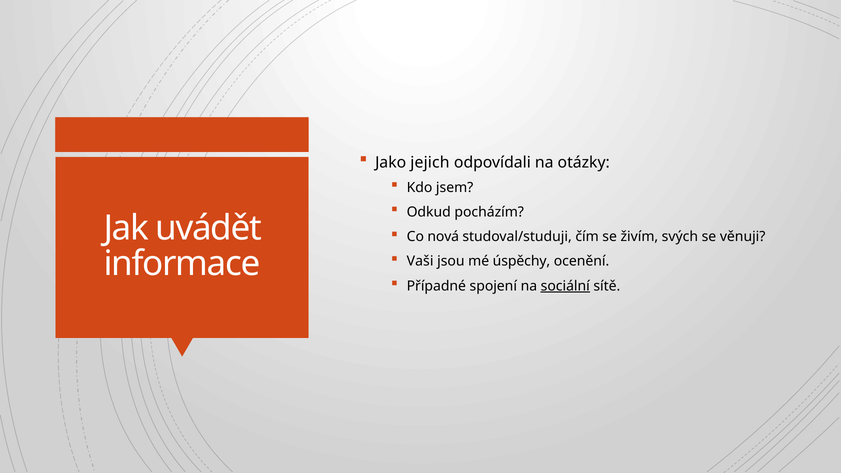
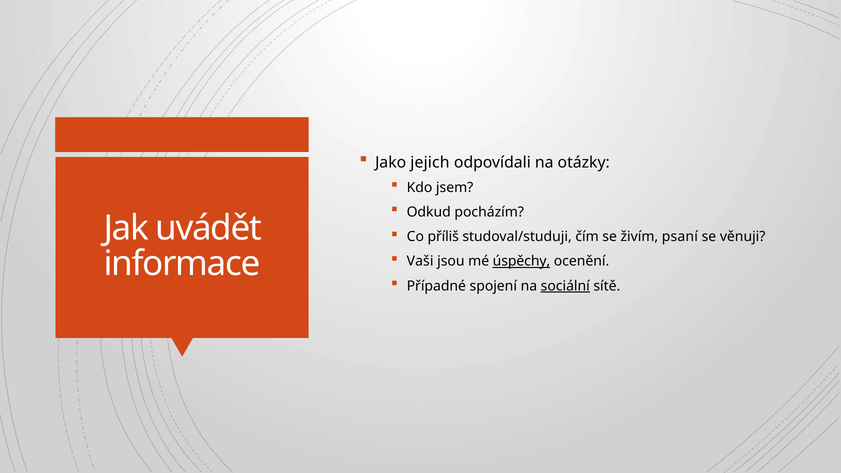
nová: nová -> příliš
svých: svých -> psaní
úspěchy underline: none -> present
